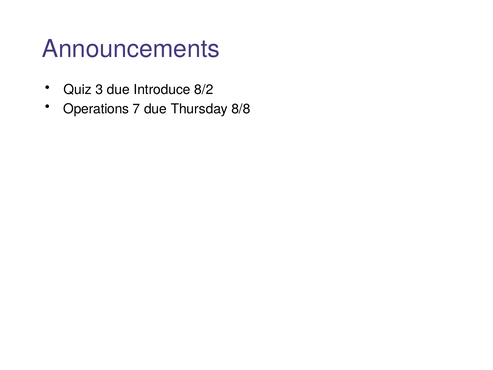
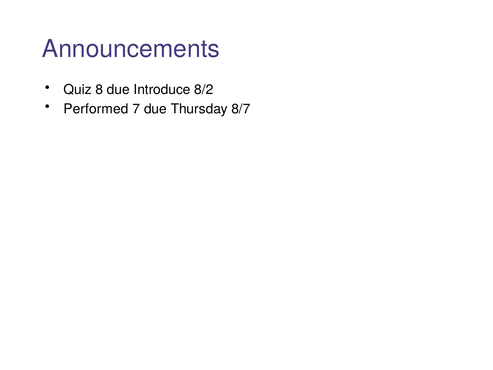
3: 3 -> 8
Operations: Operations -> Performed
8/8: 8/8 -> 8/7
